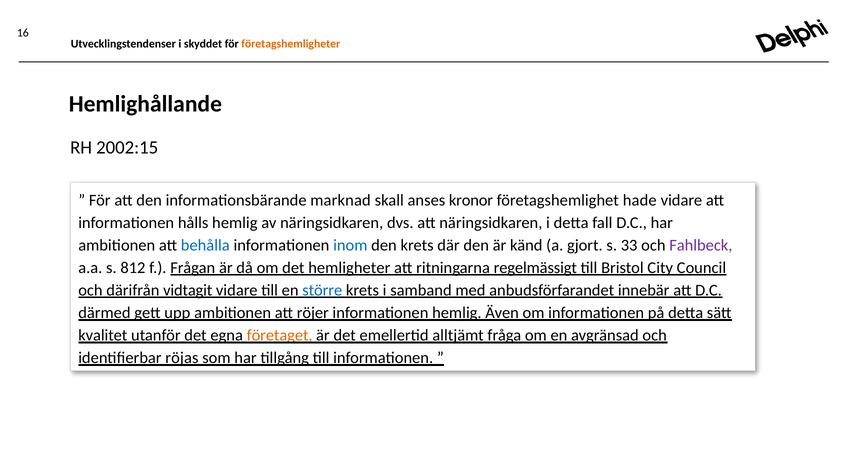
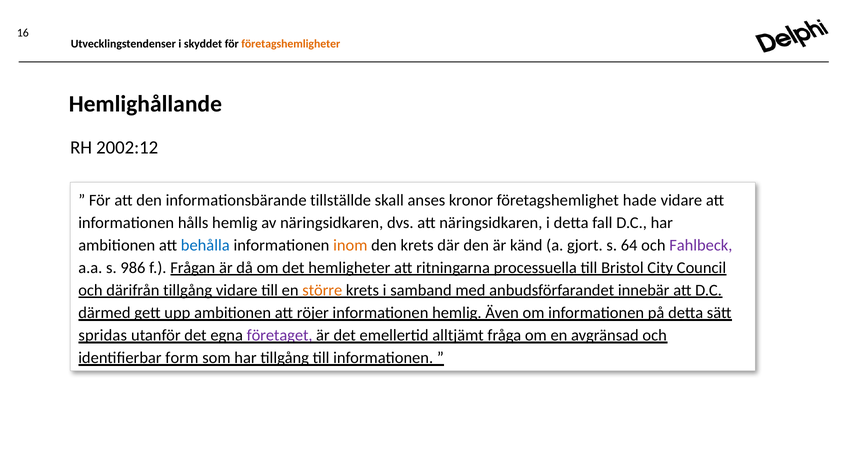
2002:15: 2002:15 -> 2002:12
marknad: marknad -> tillställde
inom colour: blue -> orange
33: 33 -> 64
812: 812 -> 986
regelmässigt: regelmässigt -> processuella
därifrån vidtagit: vidtagit -> tillgång
större colour: blue -> orange
kvalitet: kvalitet -> spridas
företaget colour: orange -> purple
röjas: röjas -> form
